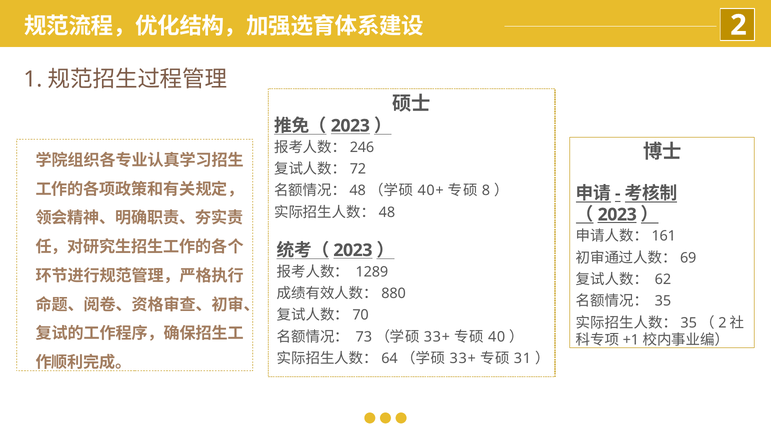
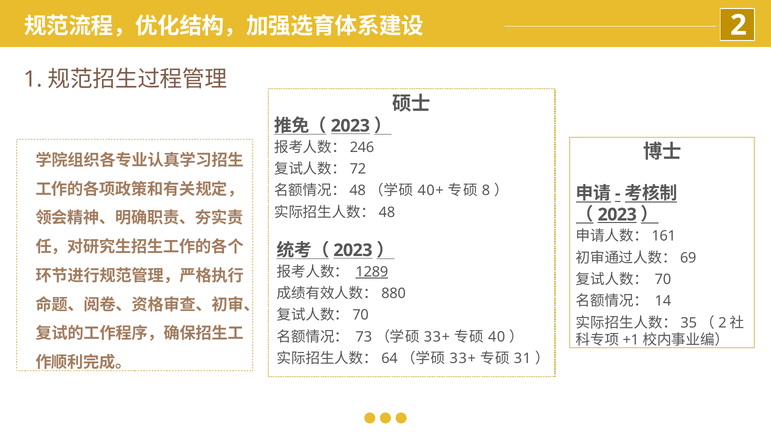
1289 underline: none -> present
62: 62 -> 70
35: 35 -> 14
